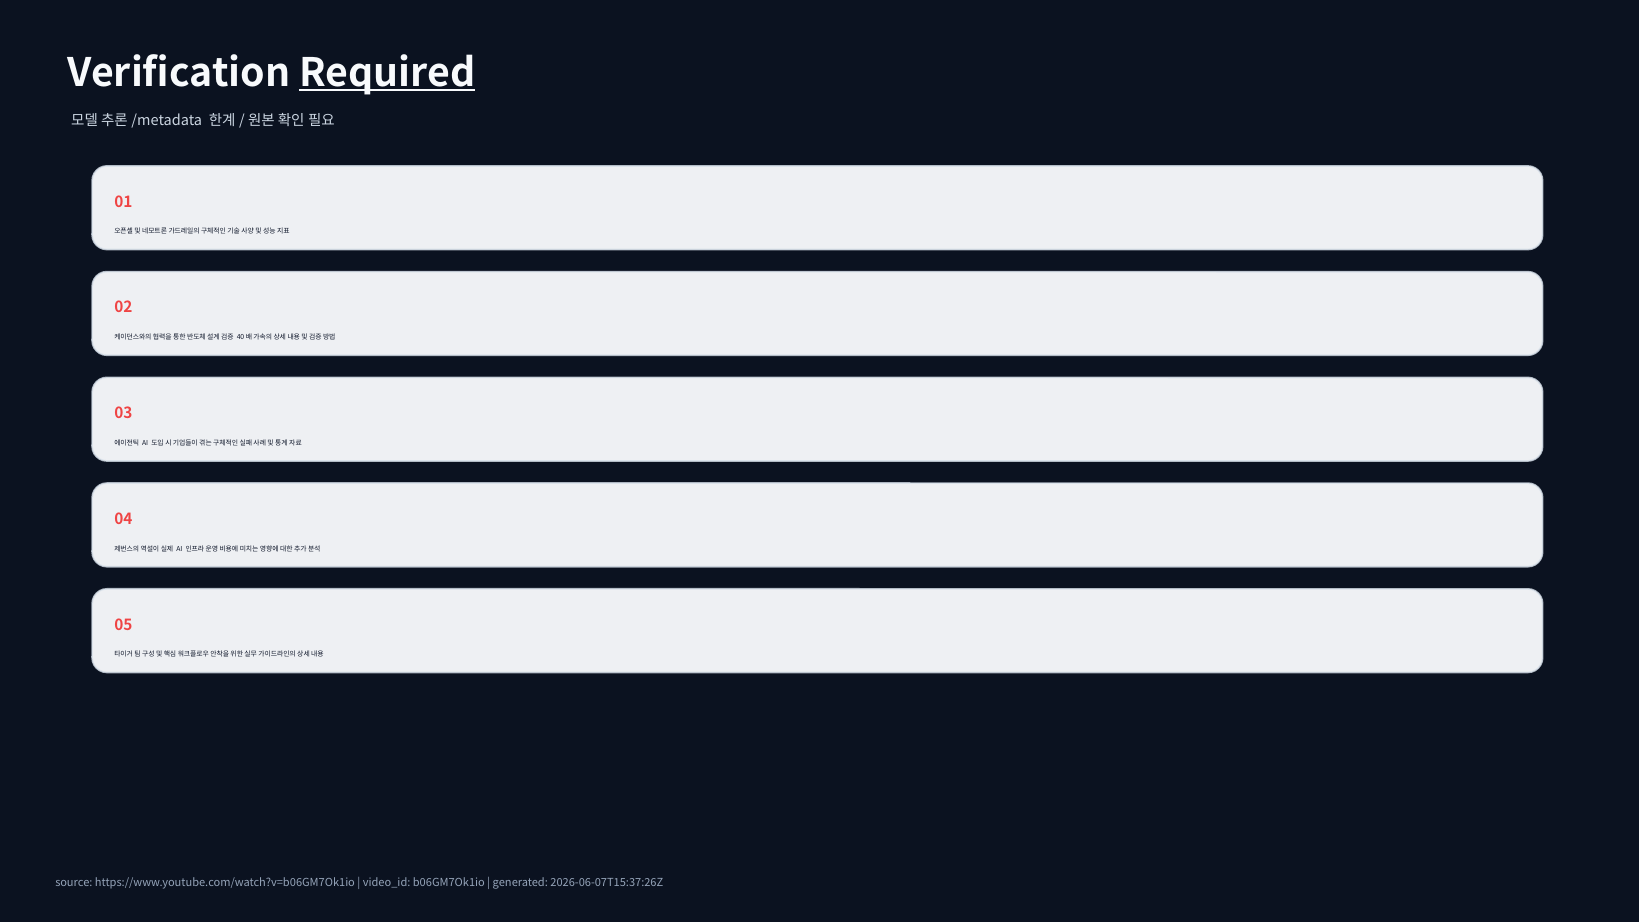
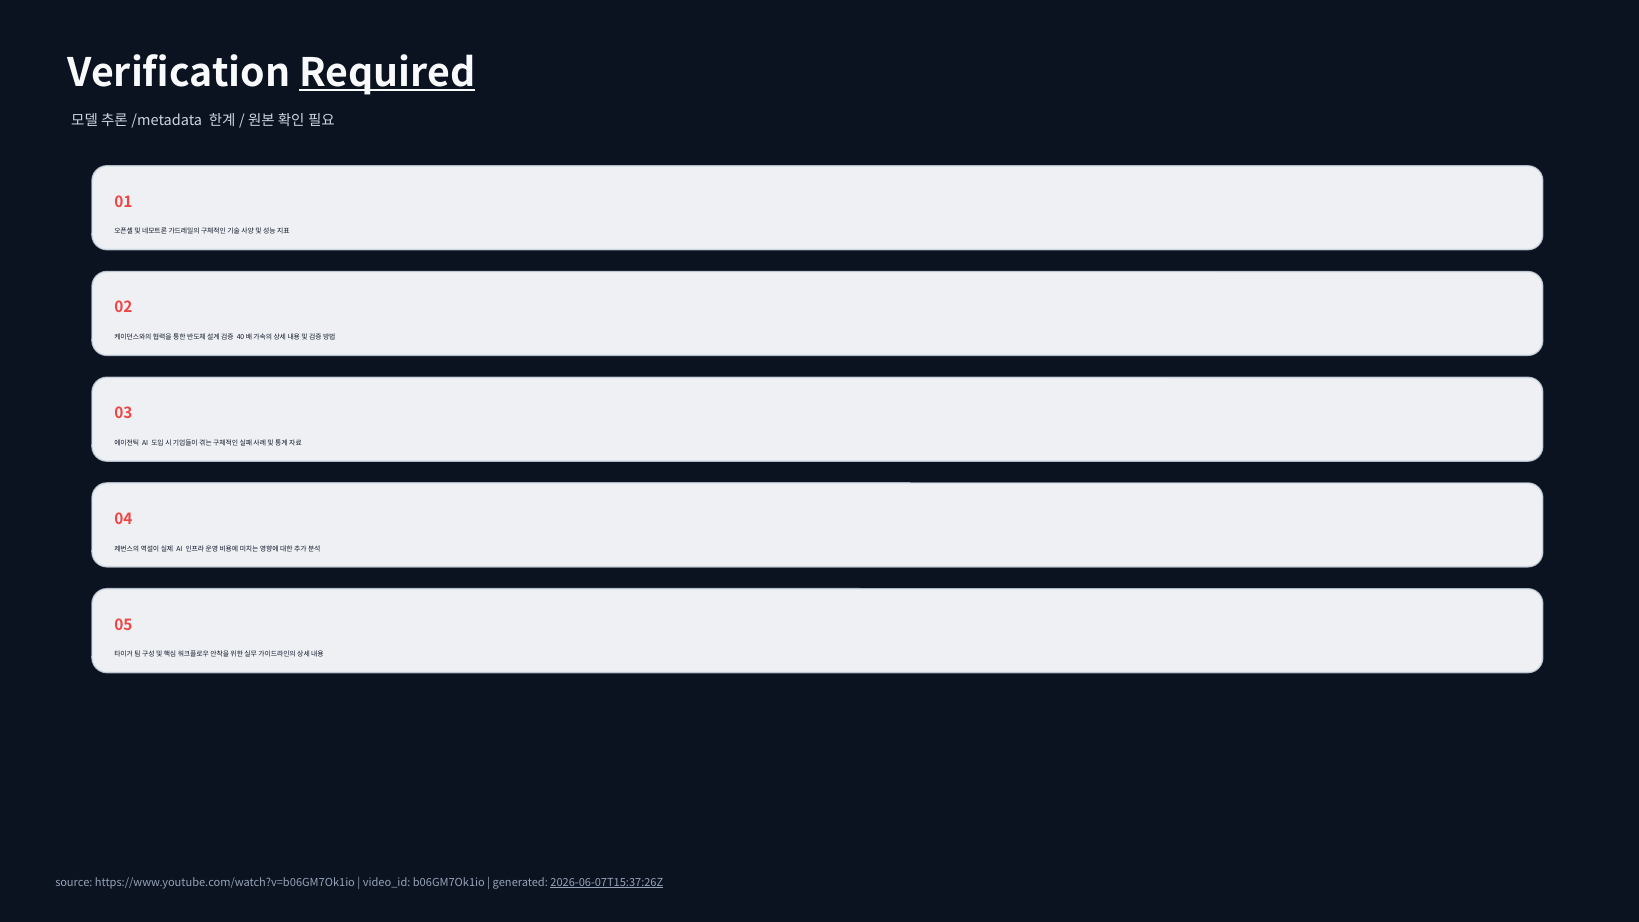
2026-06-07T15:37:26Z underline: none -> present
